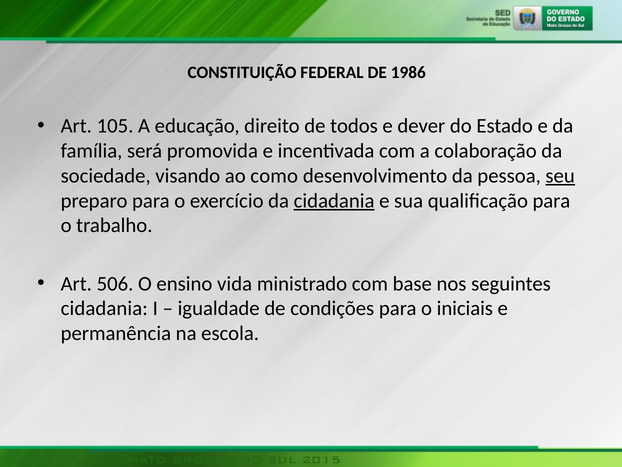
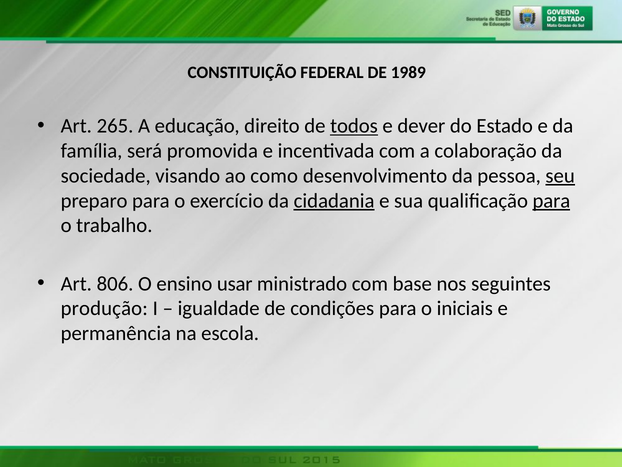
1986: 1986 -> 1989
105: 105 -> 265
todos underline: none -> present
para at (551, 200) underline: none -> present
506: 506 -> 806
vida: vida -> usar
cidadania at (104, 308): cidadania -> produção
